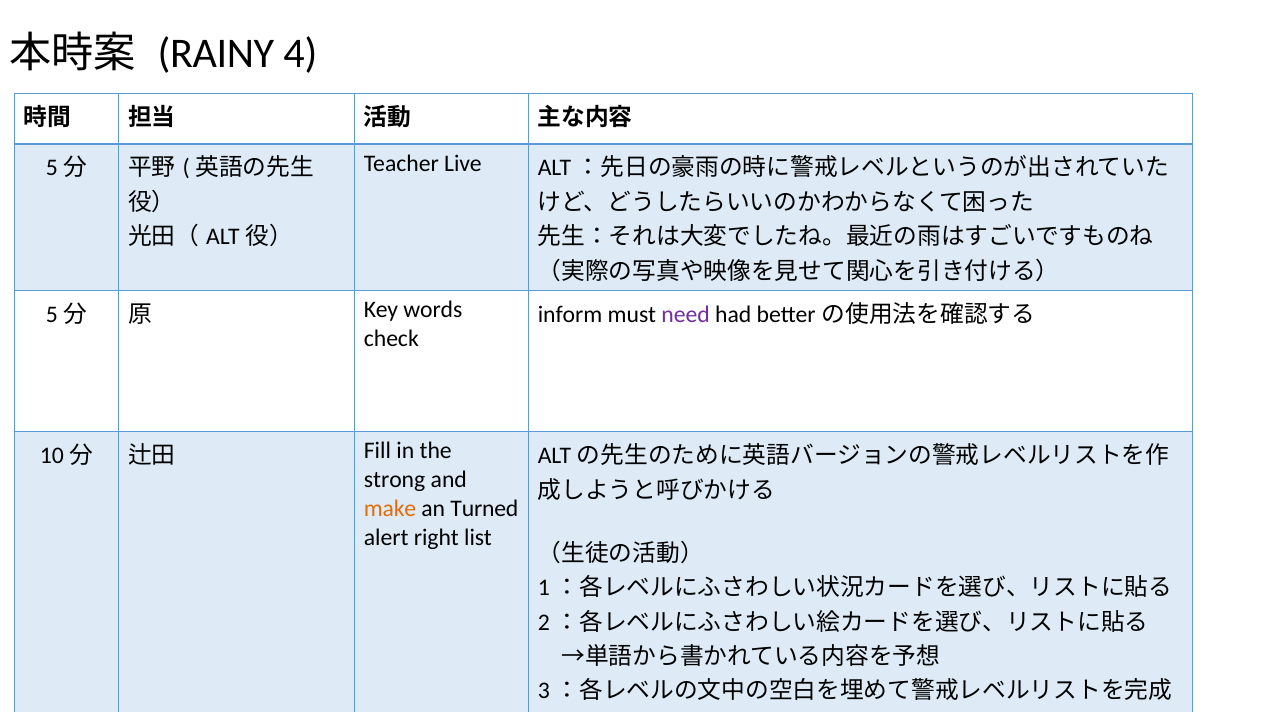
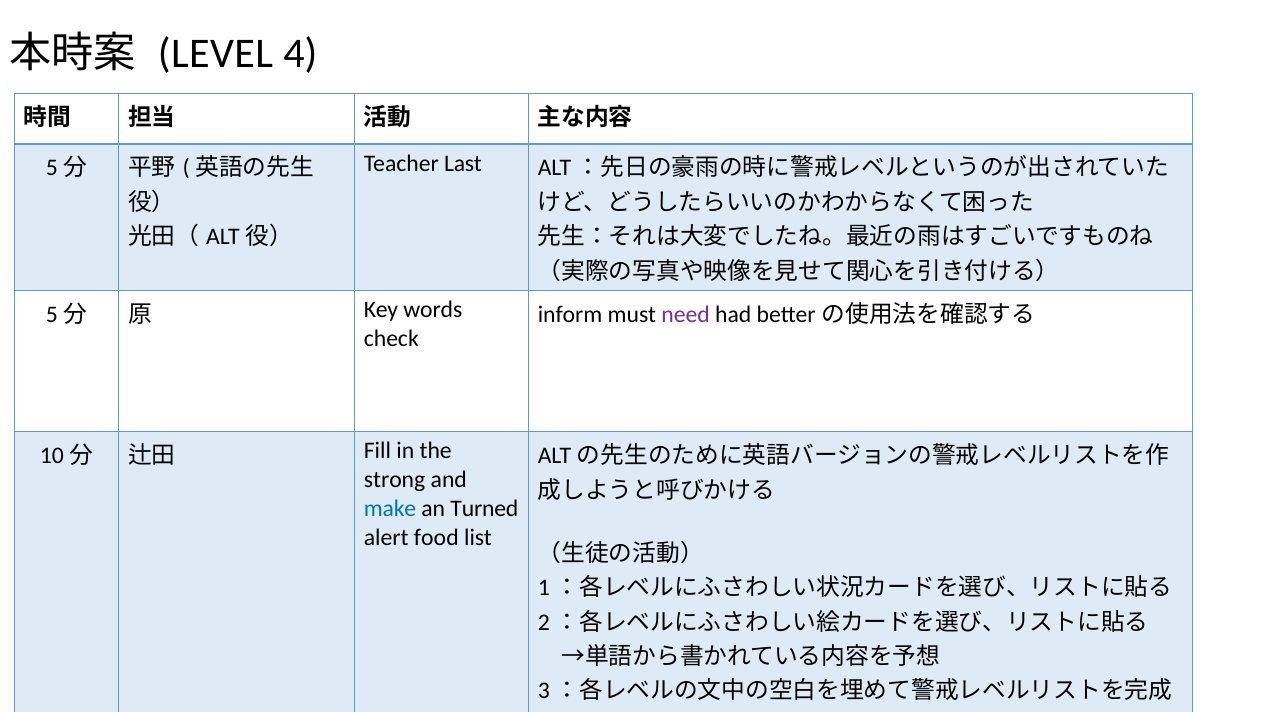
RAINY: RAINY -> LEVEL
Live: Live -> Last
make colour: orange -> blue
right: right -> food
